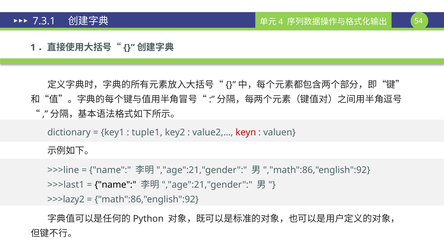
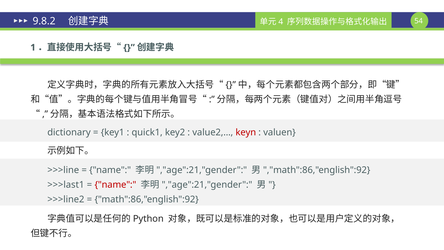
7.3.1: 7.3.1 -> 9.8.2
tuple1: tuple1 -> quick1
name at (115, 185) colour: black -> red
>>>lazy2: >>>lazy2 -> >>>line2
